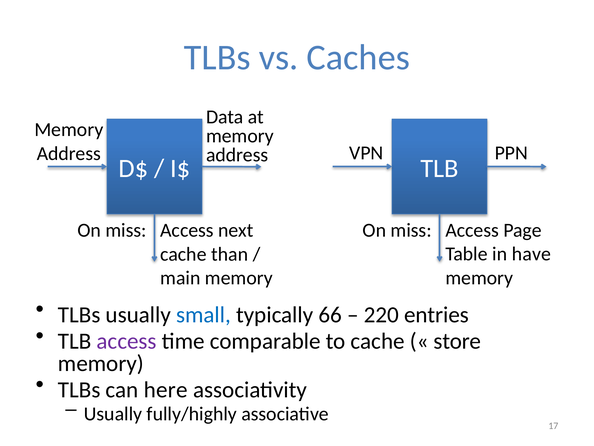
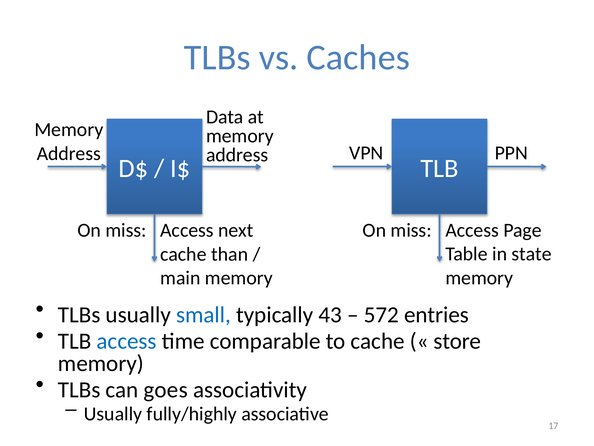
have: have -> state
66: 66 -> 43
220: 220 -> 572
access at (127, 341) colour: purple -> blue
here: here -> goes
